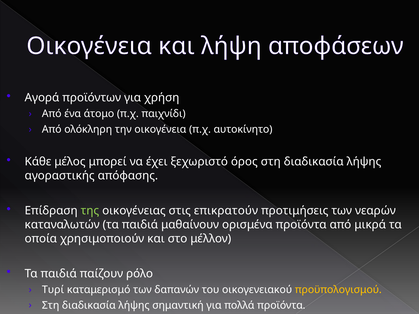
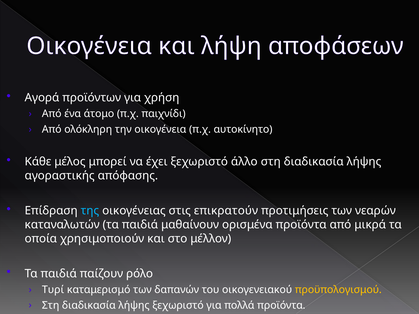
όρος: όρος -> άλλο
της colour: light green -> light blue
λήψης σημαντική: σημαντική -> ξεχωριστό
